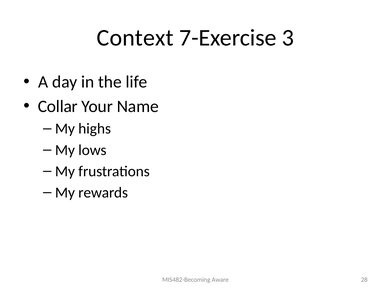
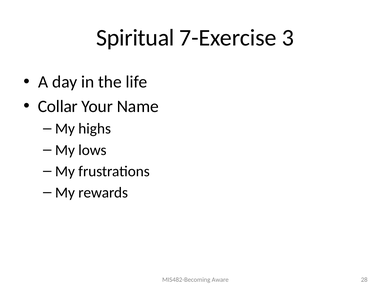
Context: Context -> Spiritual
